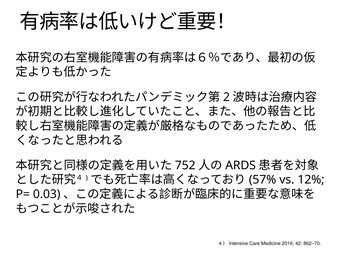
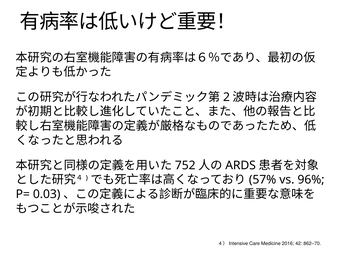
12%: 12% -> 96%
